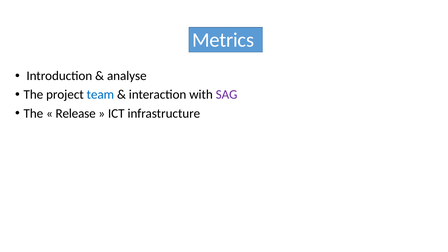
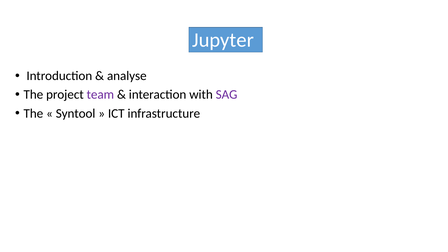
Metrics: Metrics -> Jupyter
team colour: blue -> purple
Release: Release -> Syntool
